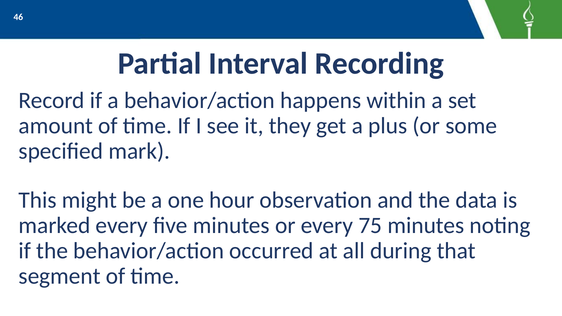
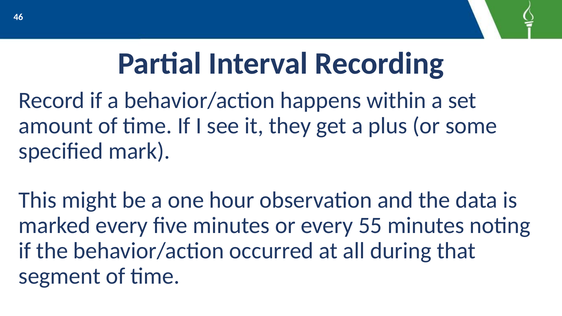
75: 75 -> 55
